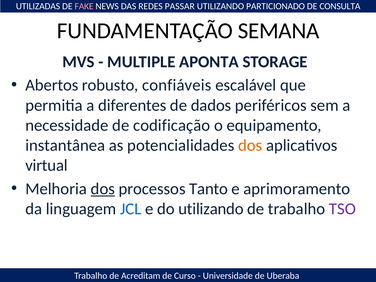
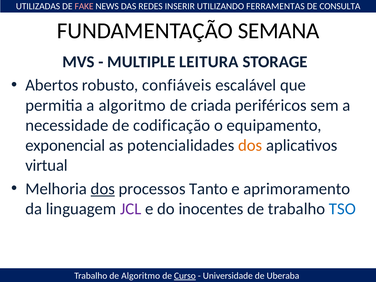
PASSAR: PASSAR -> INSERIR
PARTICIONADO: PARTICIONADO -> FERRAMENTAS
APONTA: APONTA -> LEITURA
a diferentes: diferentes -> algoritmo
dados: dados -> criada
instantânea: instantânea -> exponencial
JCL colour: blue -> purple
do utilizando: utilizando -> inocentes
TSO colour: purple -> blue
de Acreditam: Acreditam -> Algoritmo
Curso underline: none -> present
